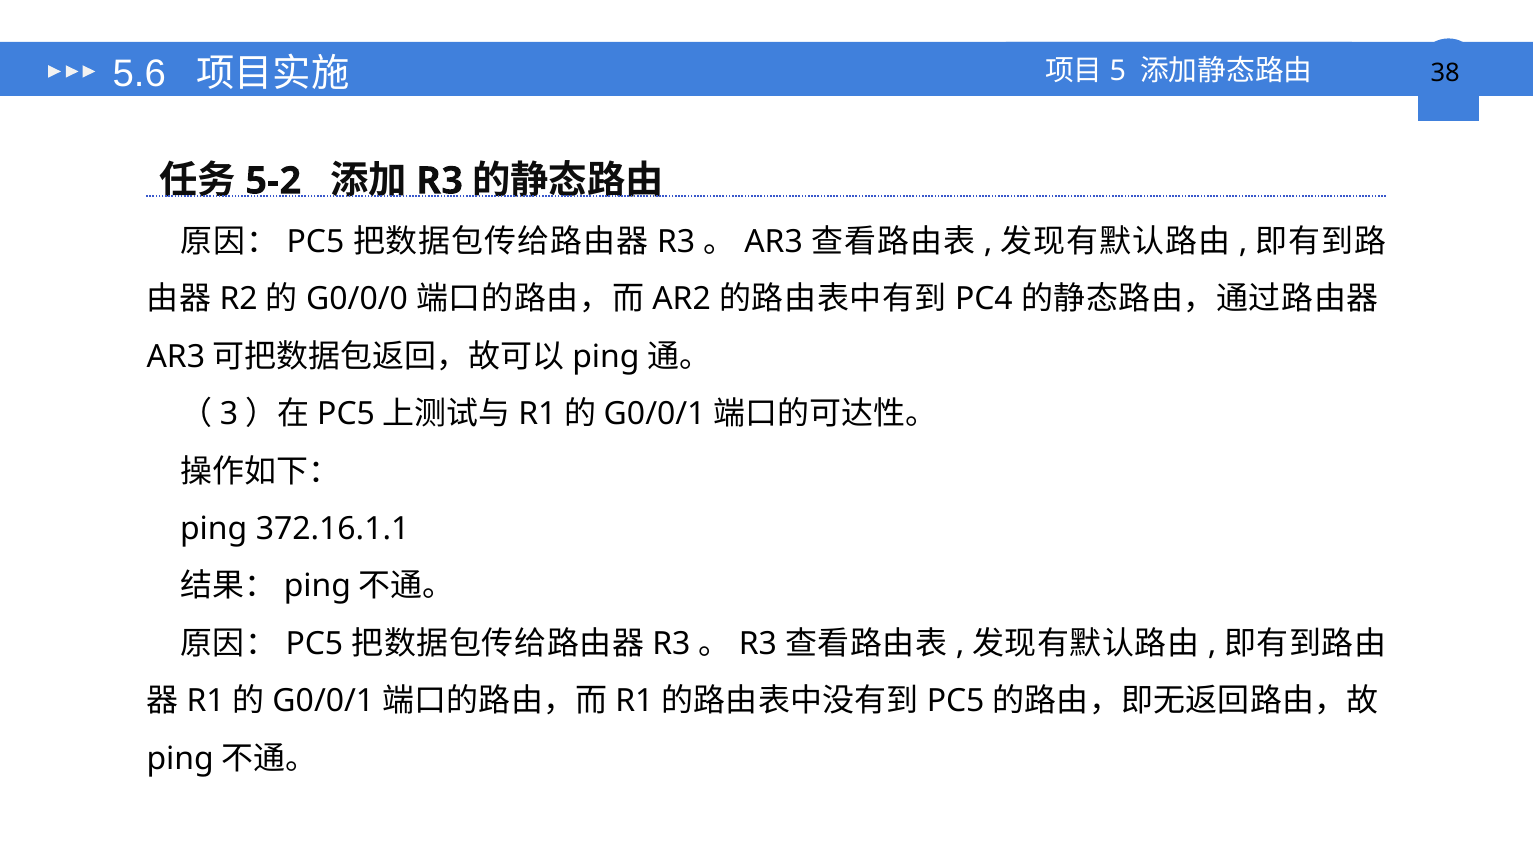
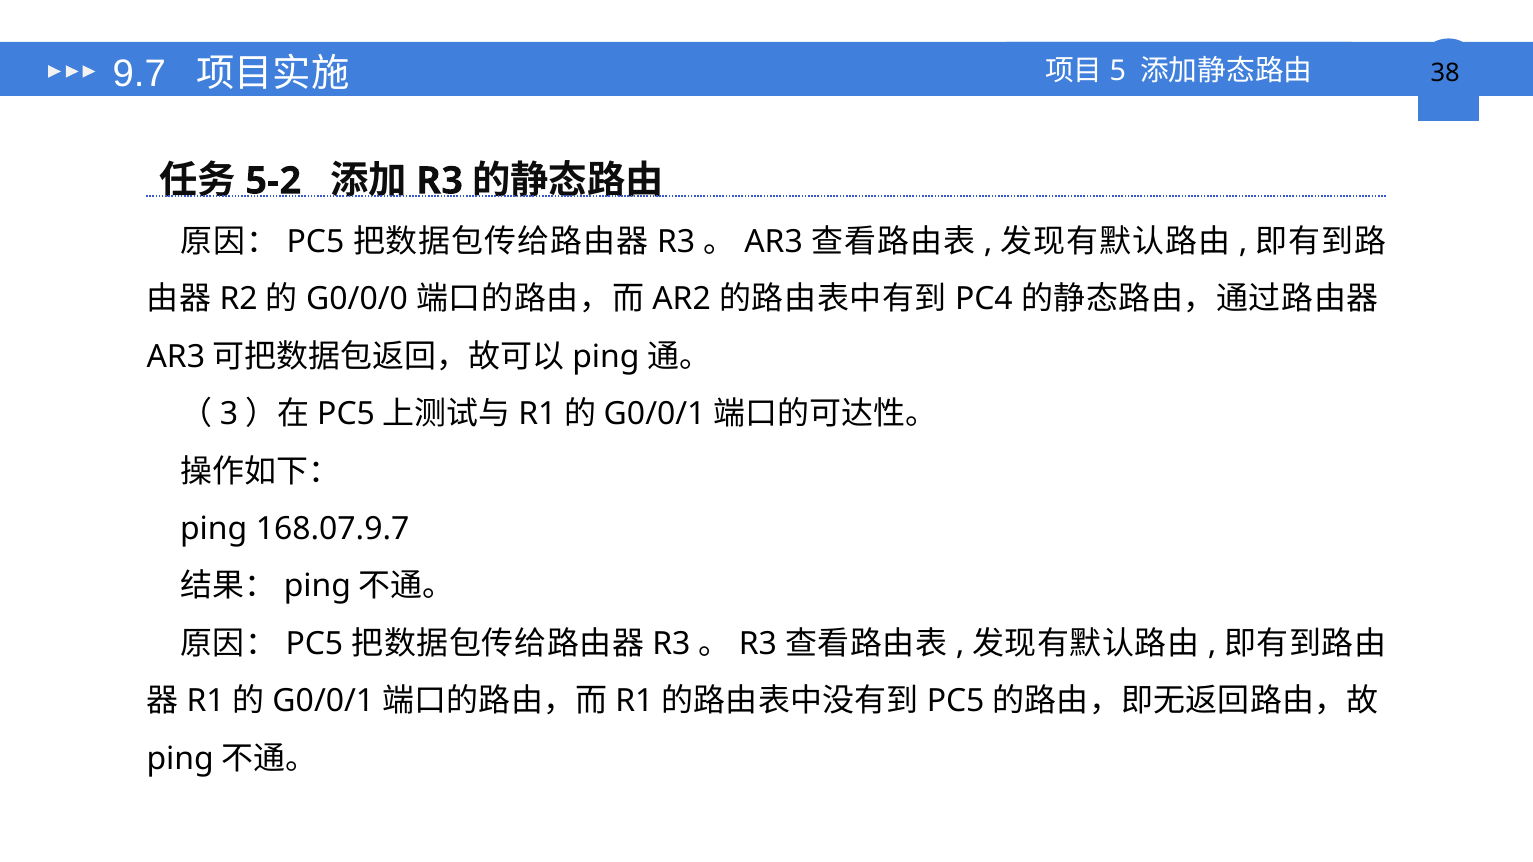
5.6: 5.6 -> 9.7
372.16.1.1: 372.16.1.1 -> 168.07.9.7
